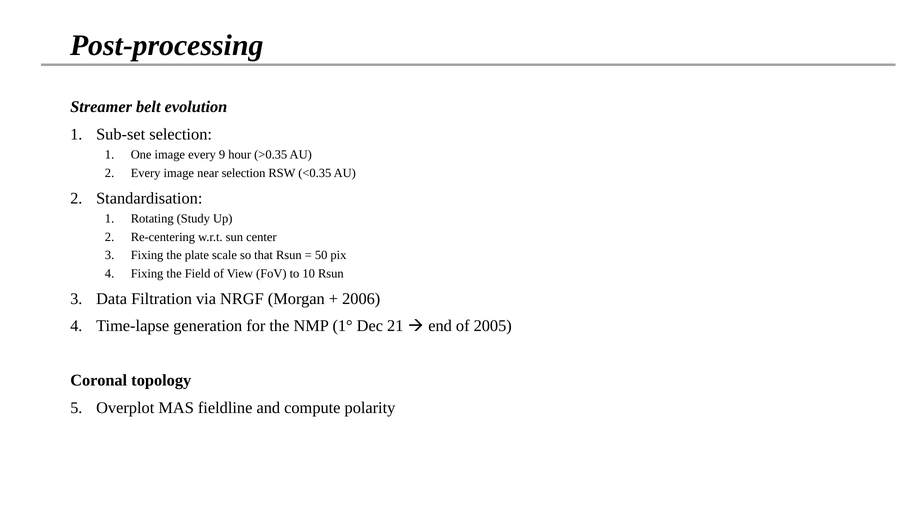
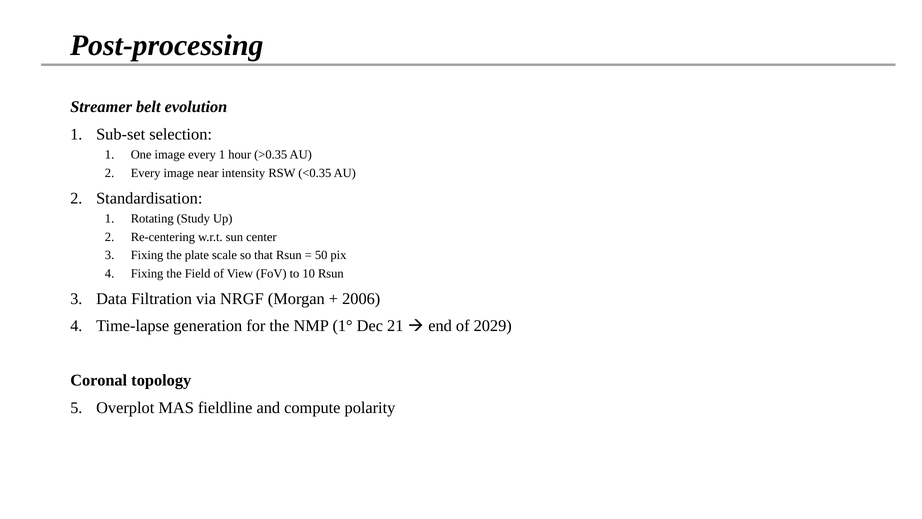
every 9: 9 -> 1
near selection: selection -> intensity
2005: 2005 -> 2029
